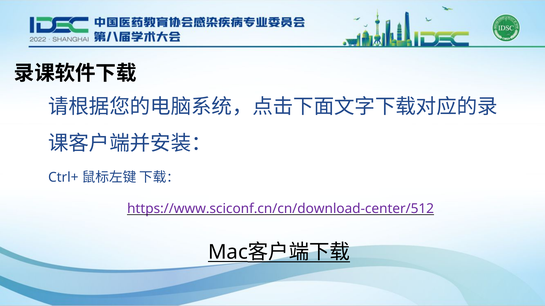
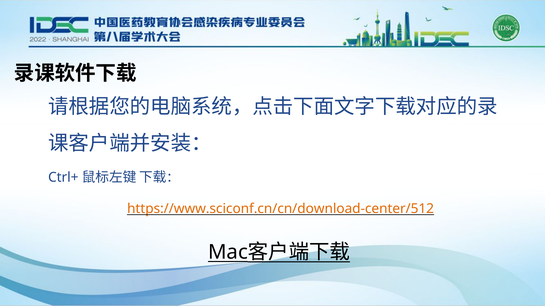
https://www.sciconf.cn/cn/download-center/512 colour: purple -> orange
